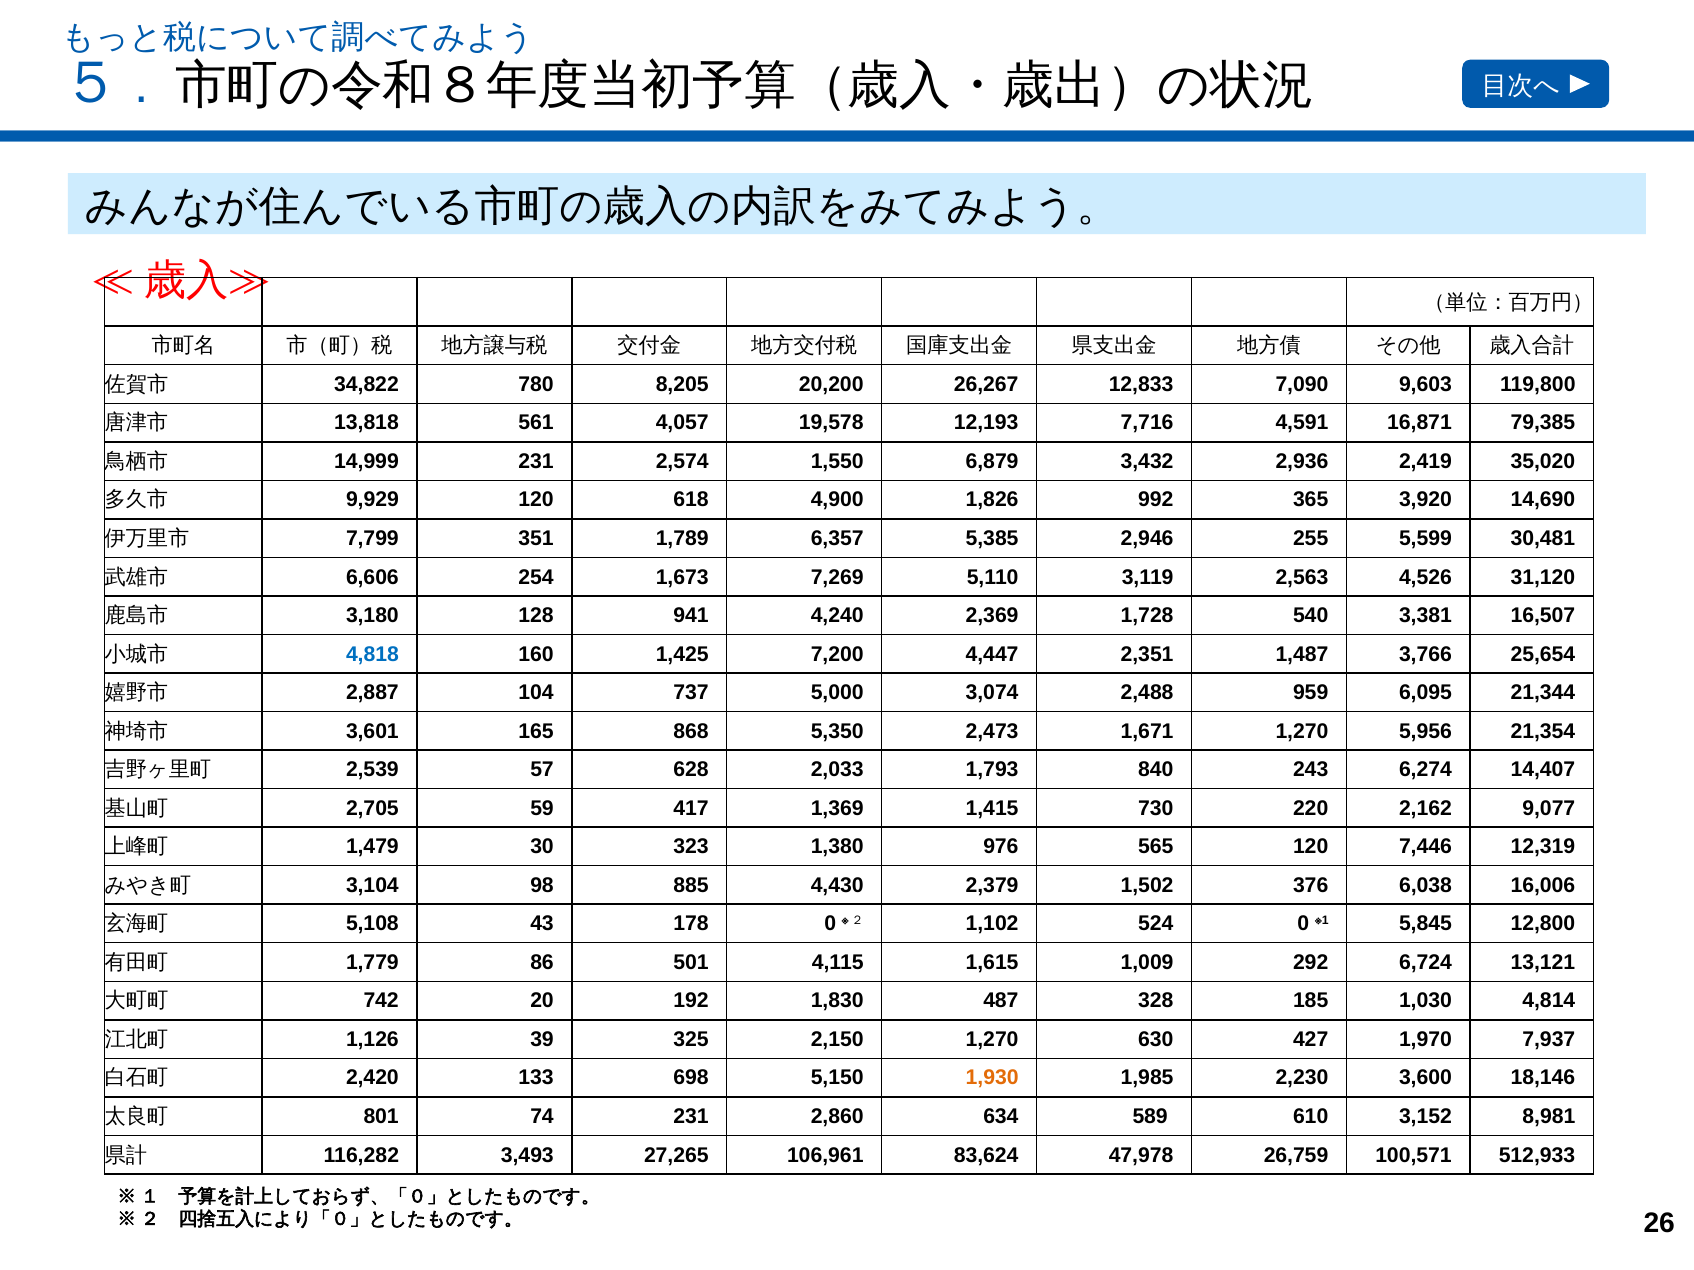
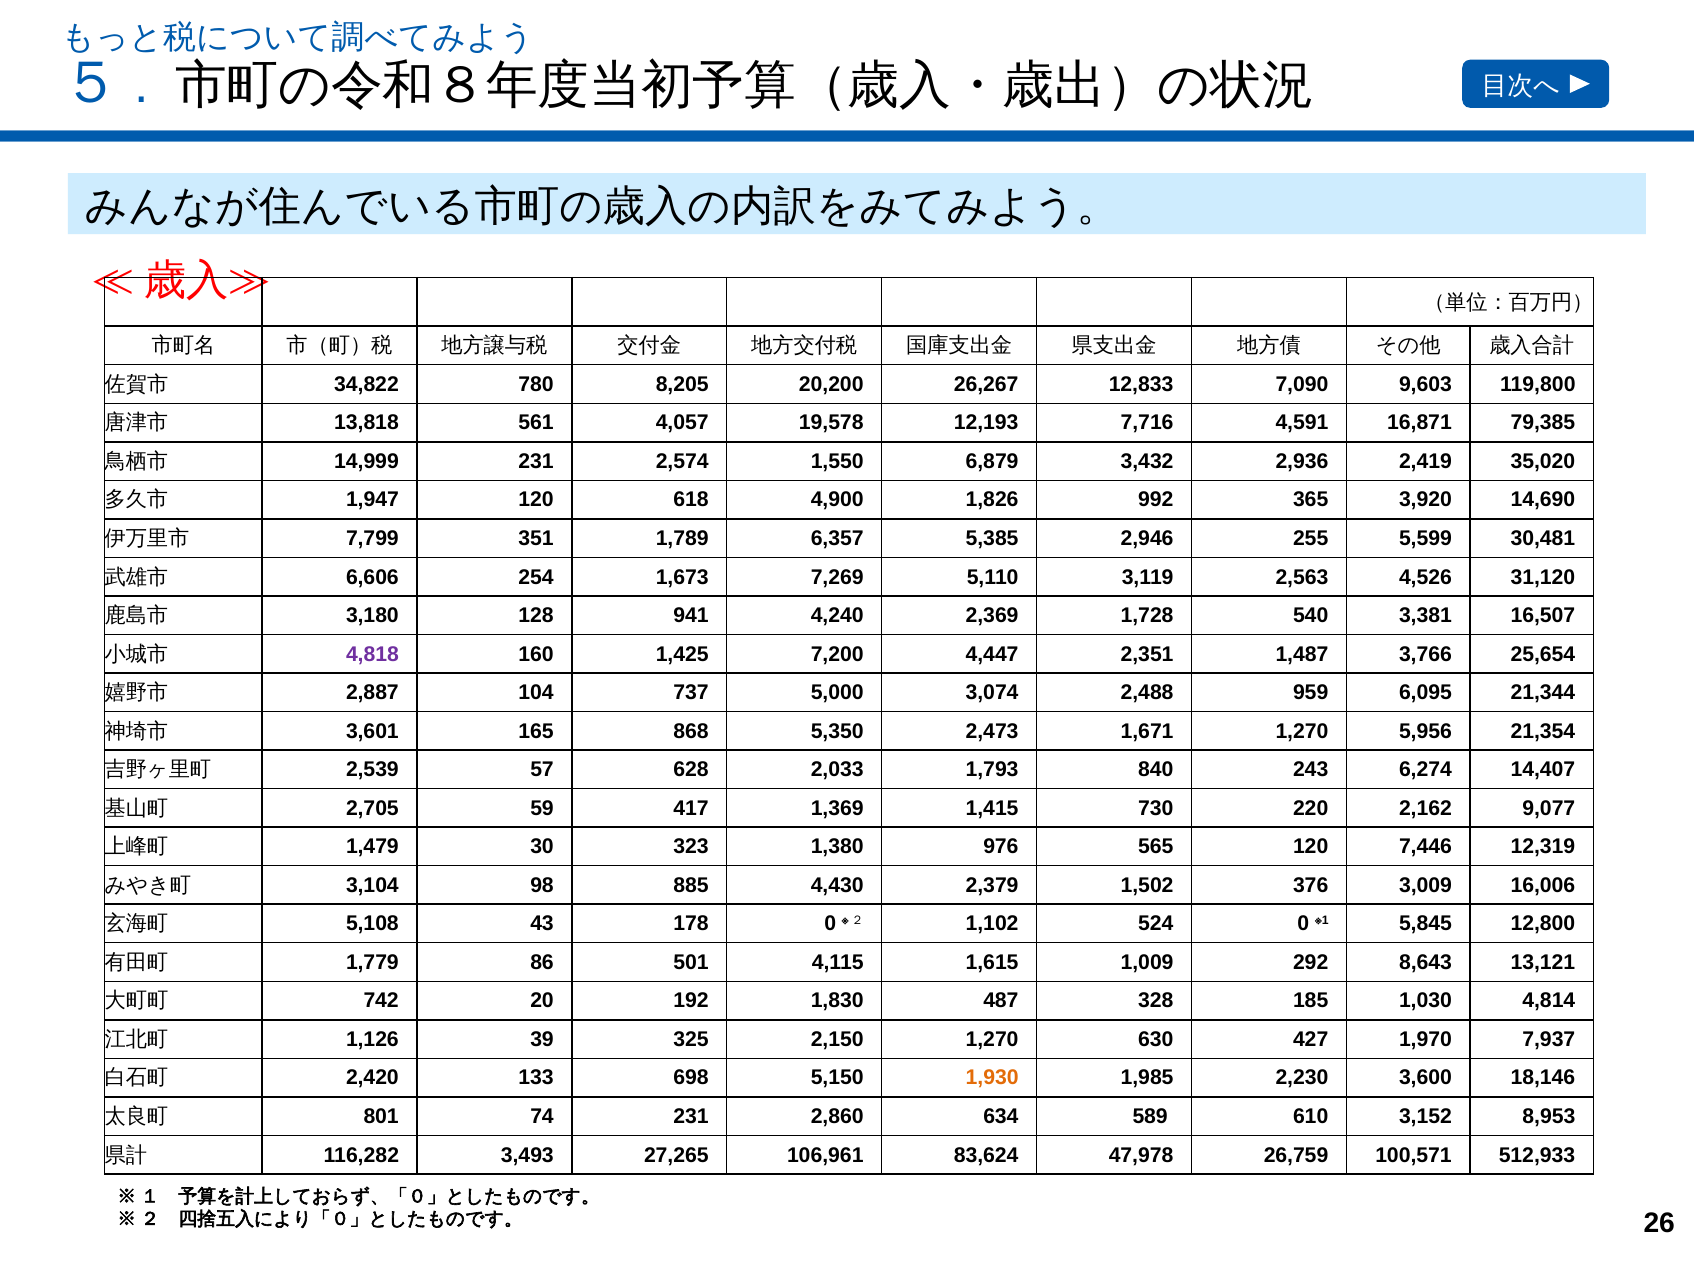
9,929: 9,929 -> 1,947
4,818 colour: blue -> purple
6,038: 6,038 -> 3,009
6,724: 6,724 -> 8,643
8,981: 8,981 -> 8,953
